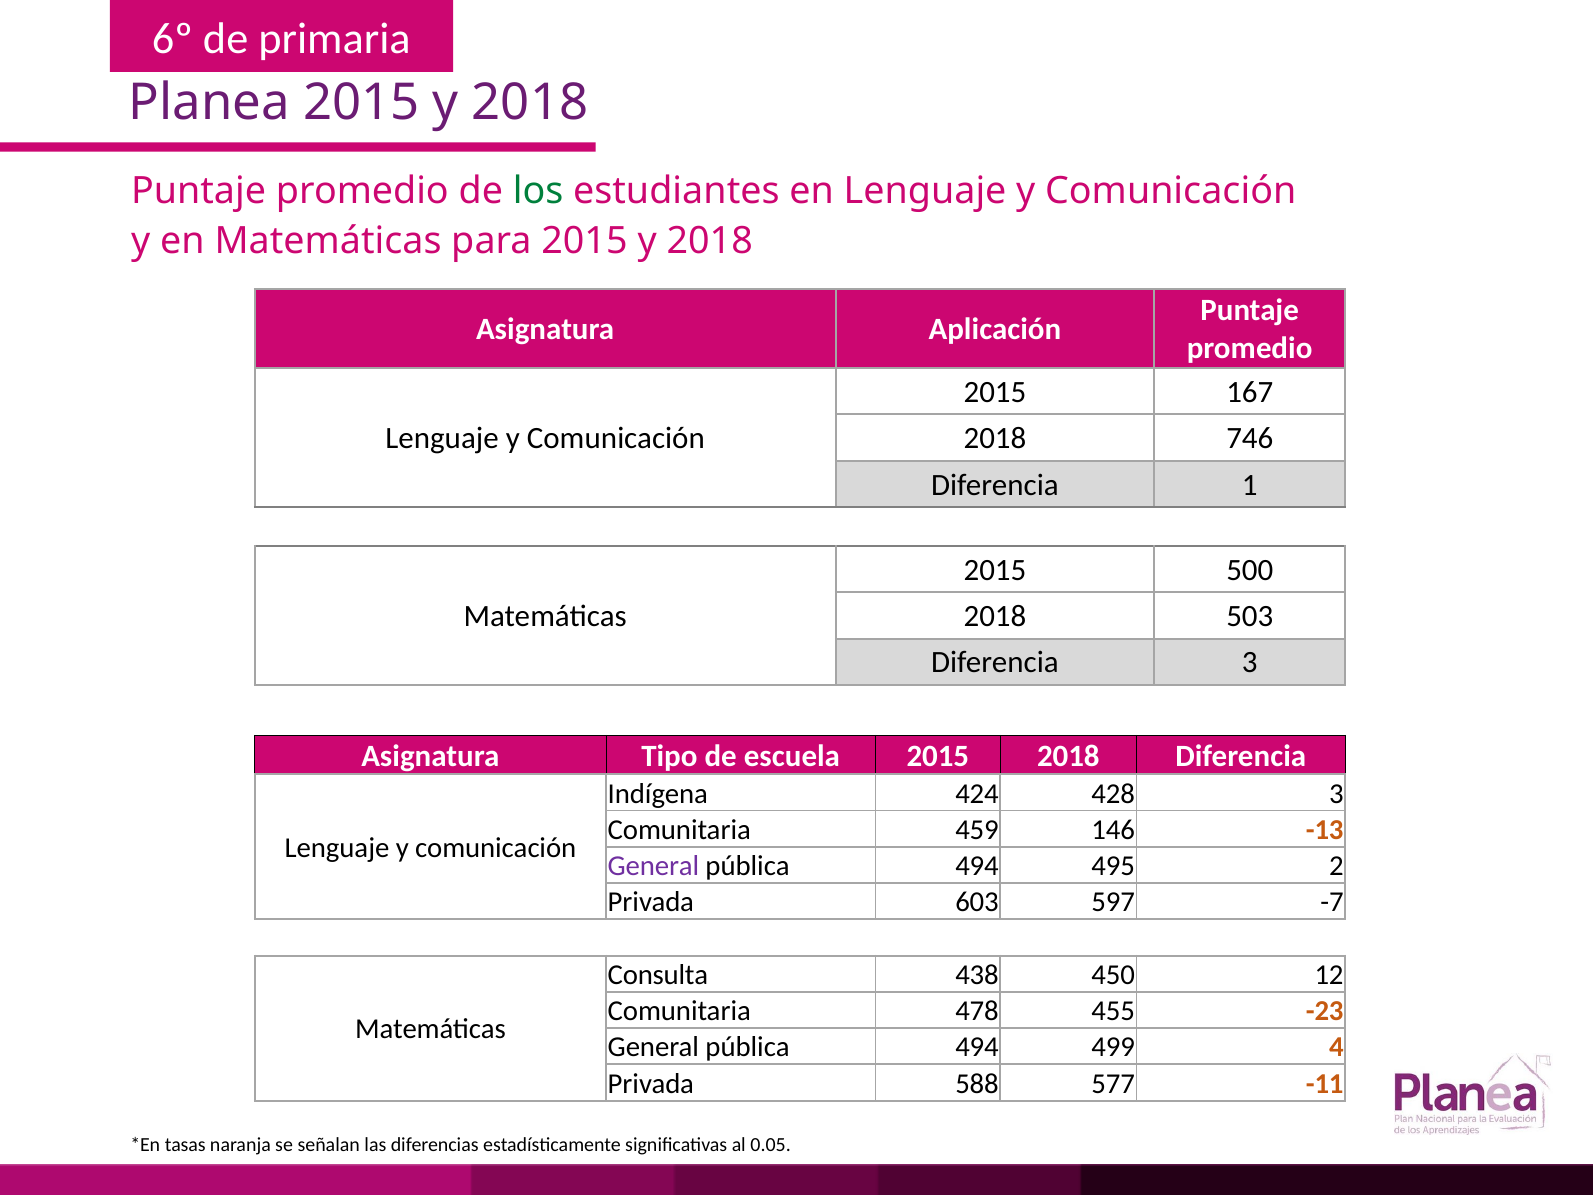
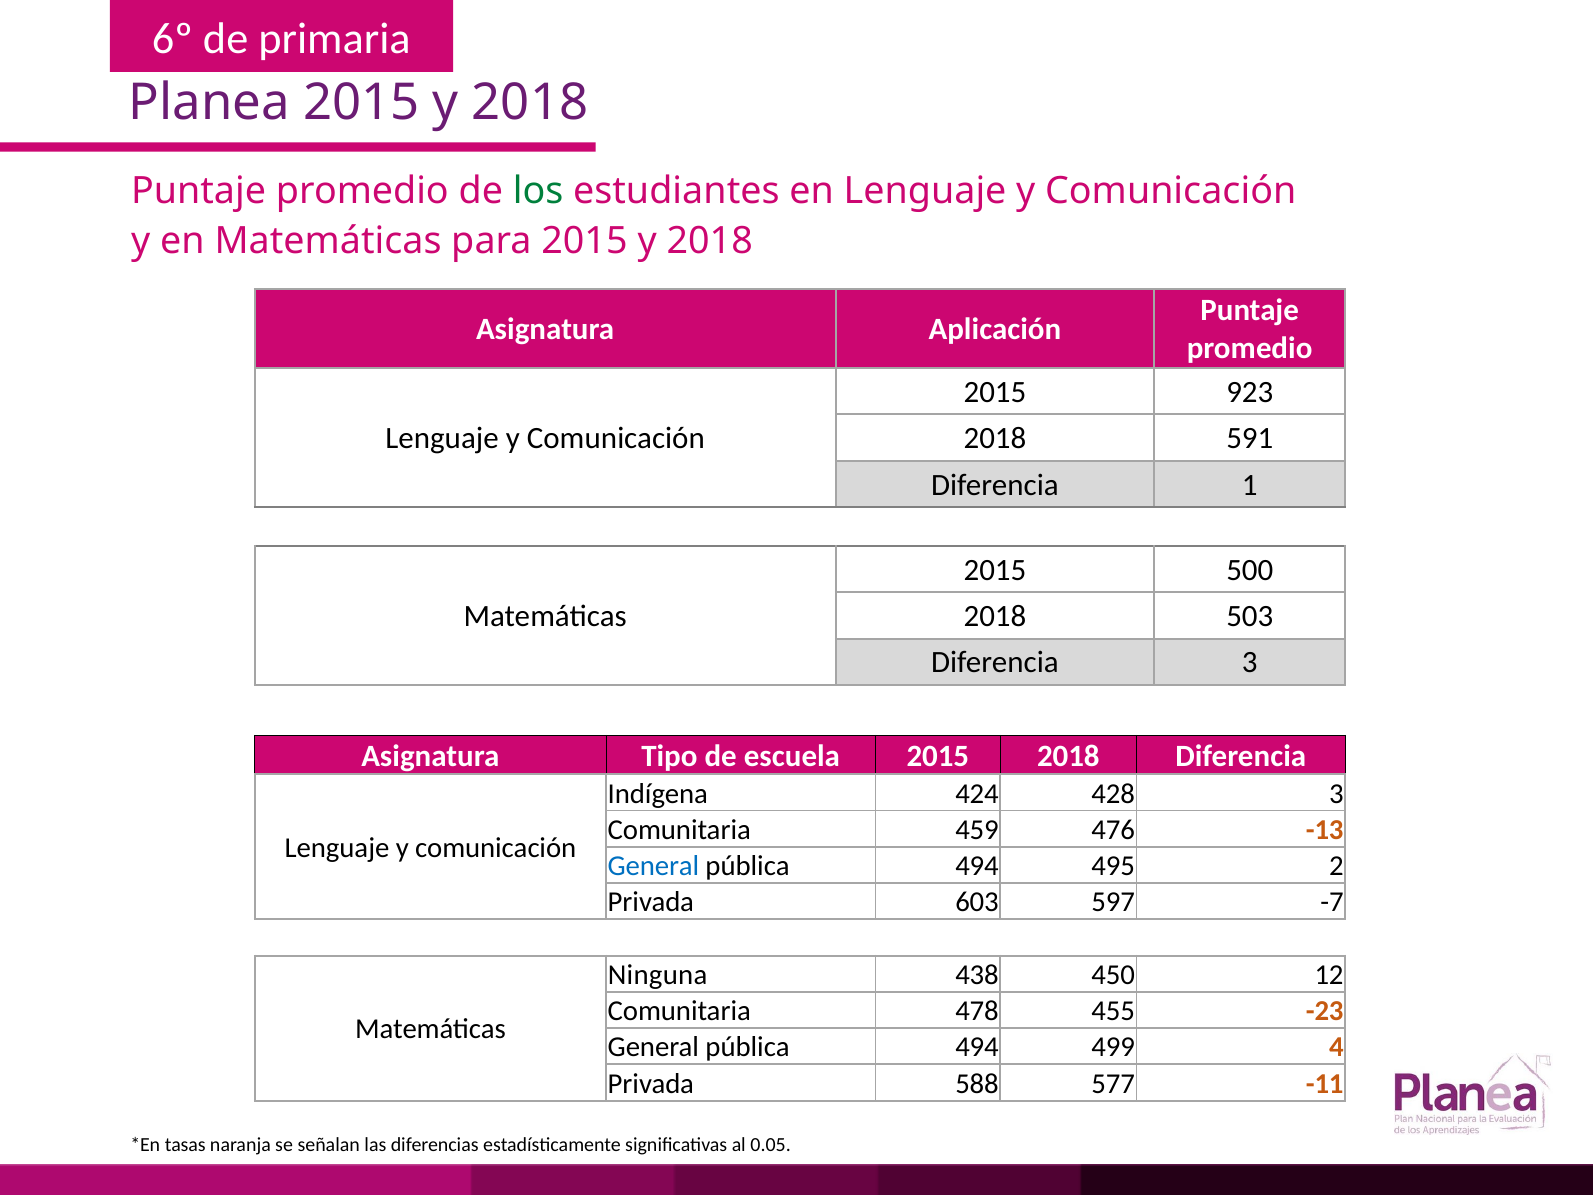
167: 167 -> 923
746: 746 -> 591
146: 146 -> 476
General at (653, 866) colour: purple -> blue
Consulta: Consulta -> Ninguna
